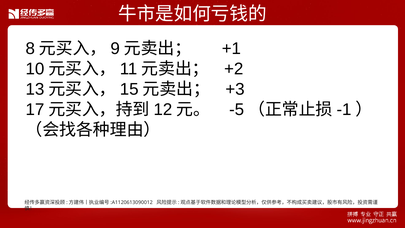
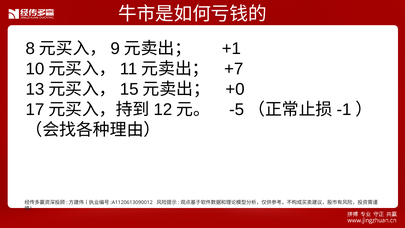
+2: +2 -> +7
+3: +3 -> +0
